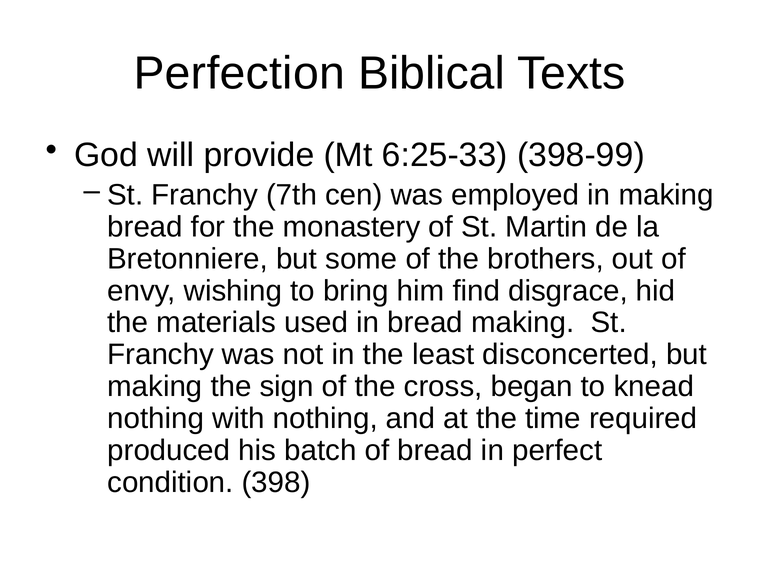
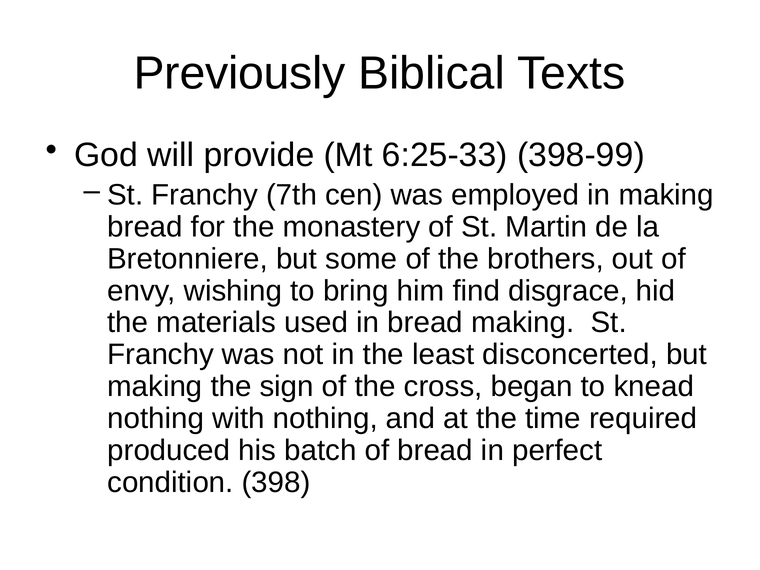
Perfection: Perfection -> Previously
